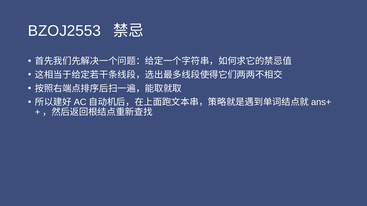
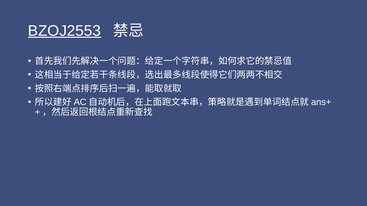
BZOJ2553 underline: none -> present
